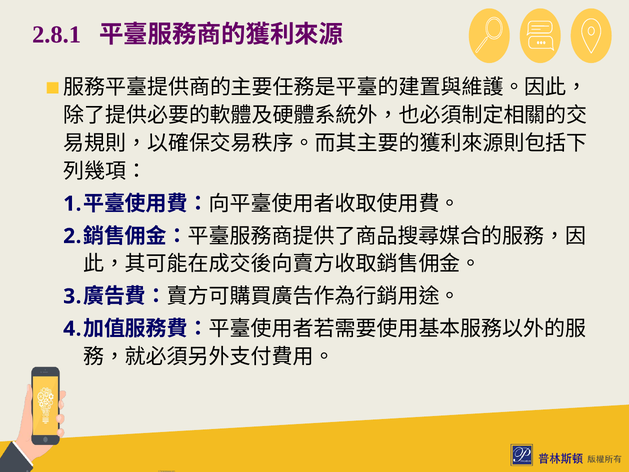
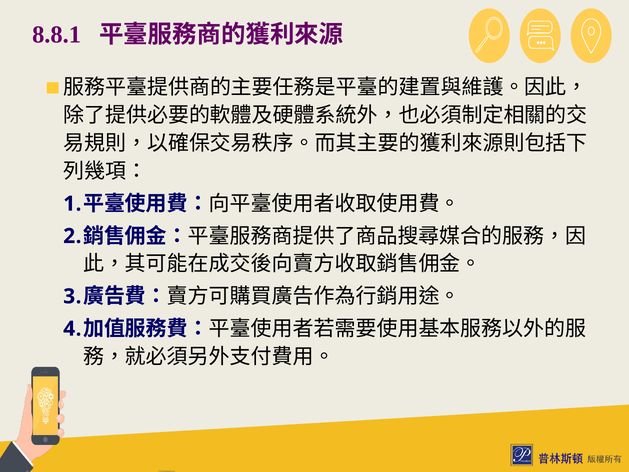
2.8.1: 2.8.1 -> 8.8.1
